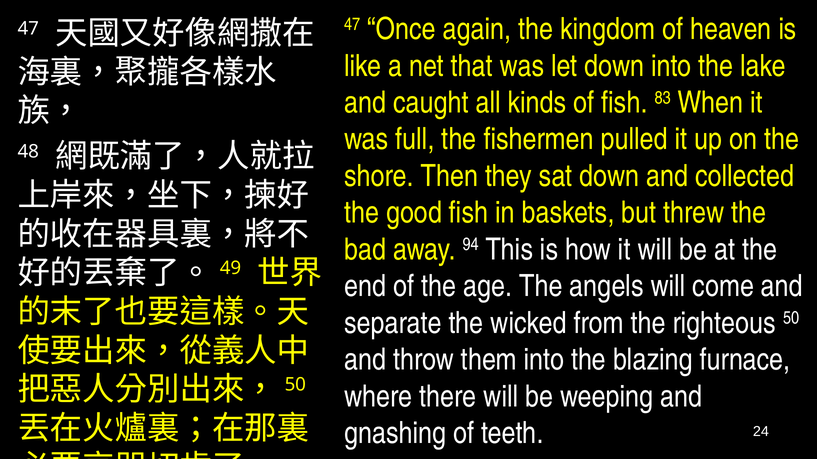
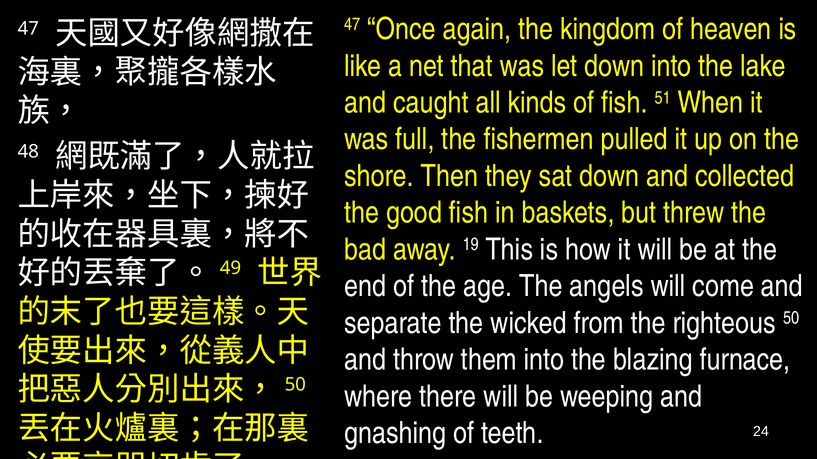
83: 83 -> 51
94: 94 -> 19
